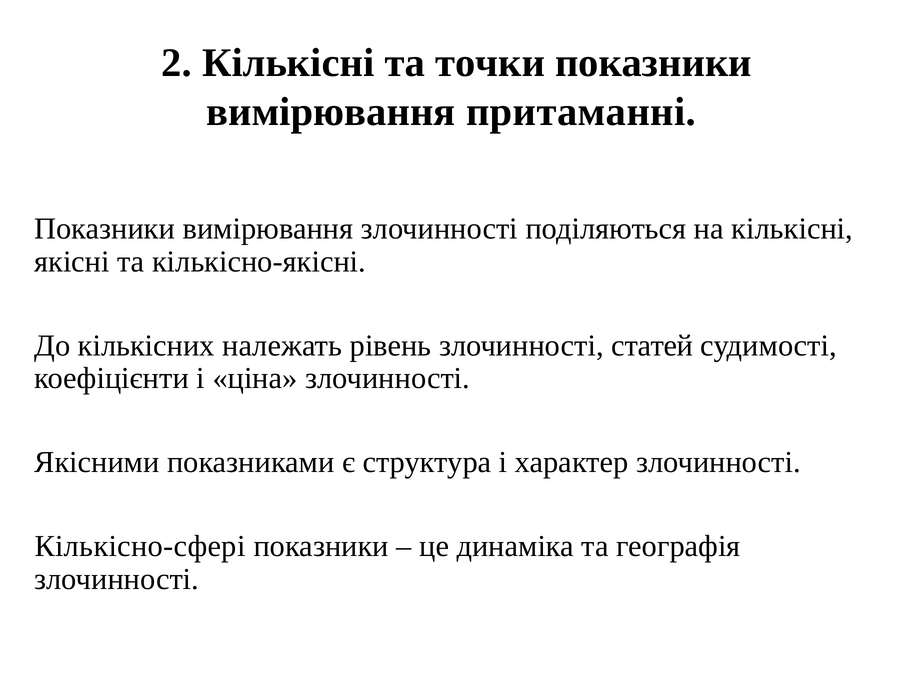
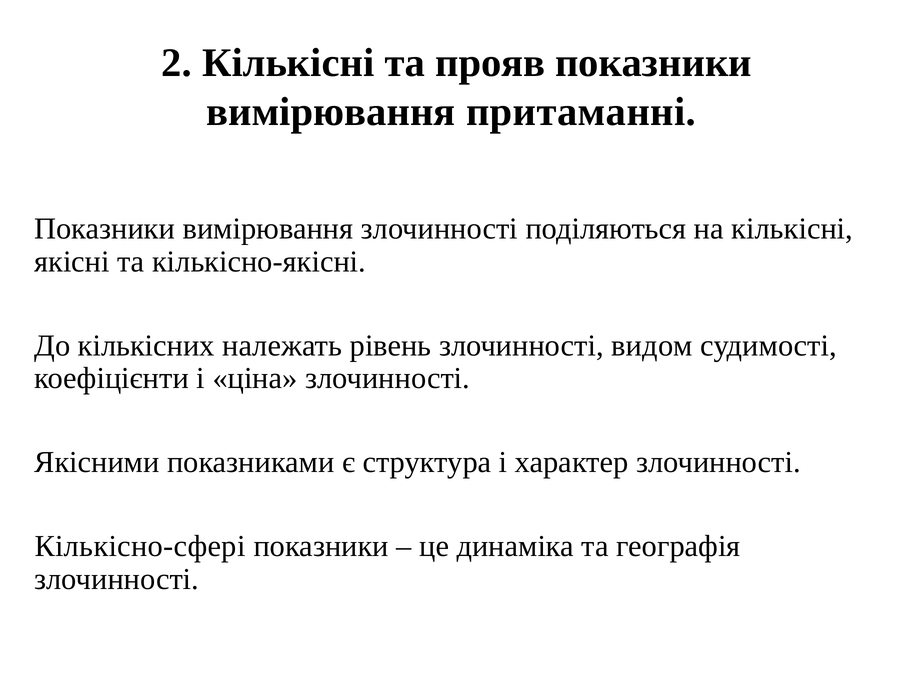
точки: точки -> прояв
статей: статей -> видом
